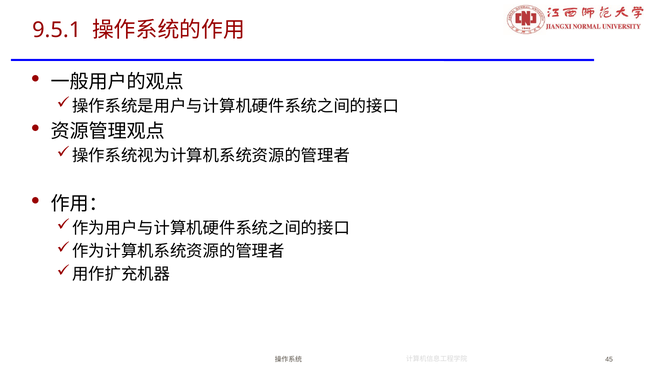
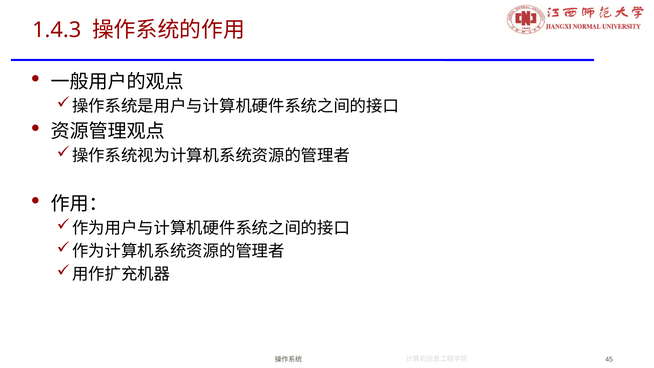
9.5.1: 9.5.1 -> 1.4.3
